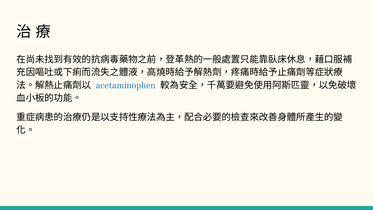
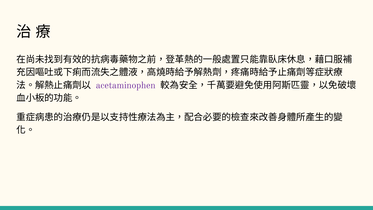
acetaminophen colour: blue -> purple
